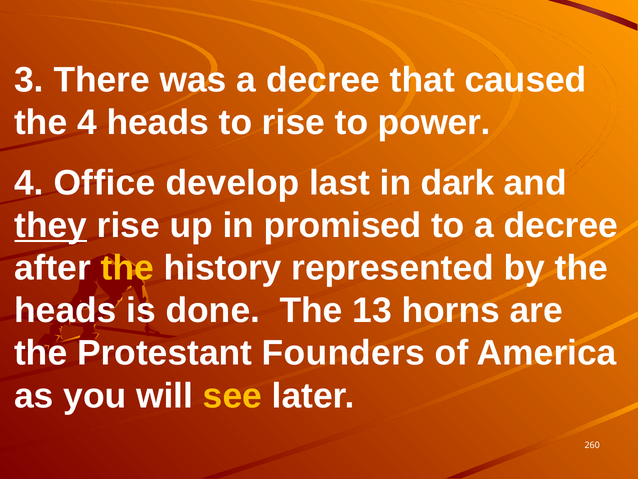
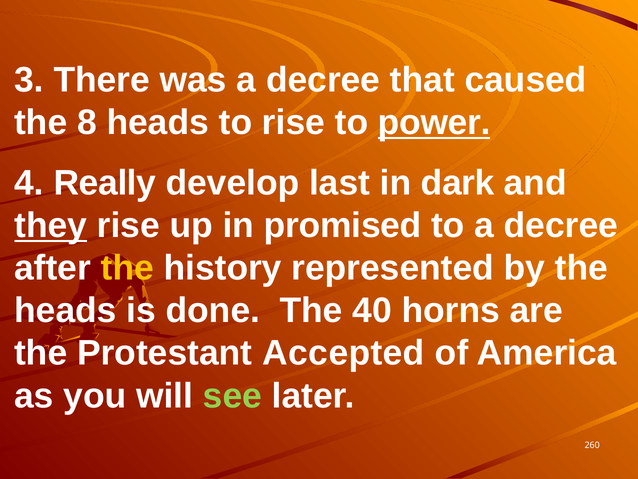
the 4: 4 -> 8
power underline: none -> present
Office: Office -> Really
13: 13 -> 40
Founders: Founders -> Accepted
see colour: yellow -> light green
